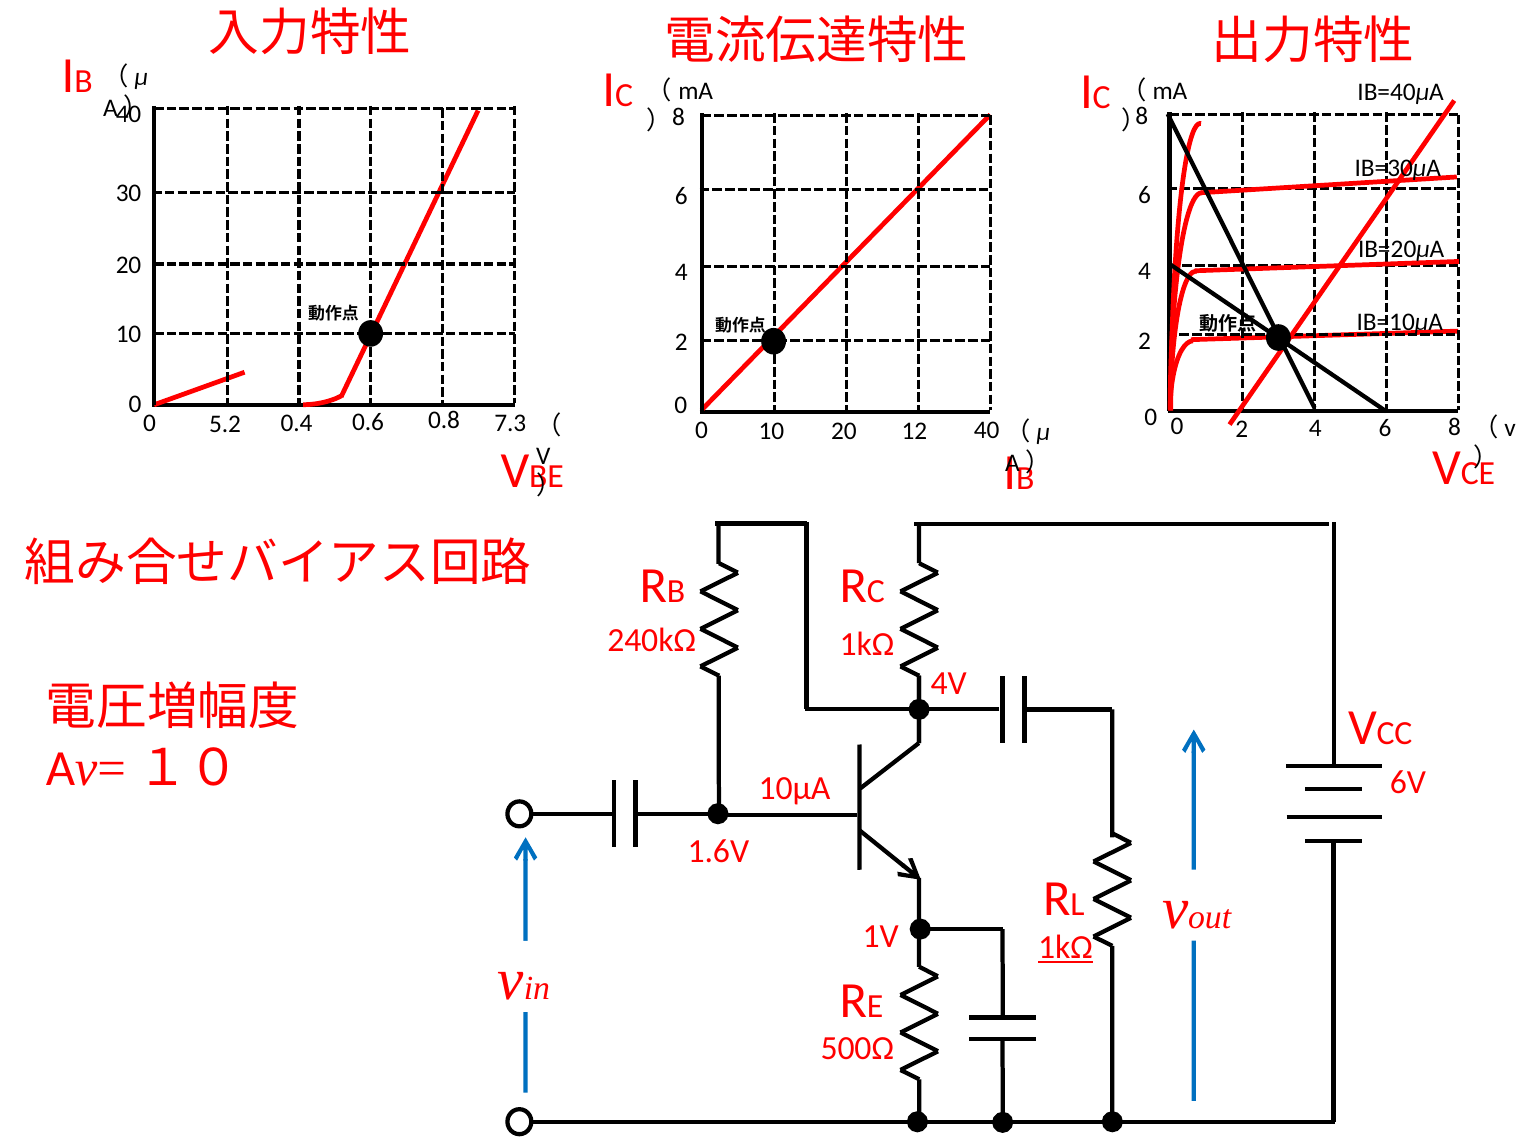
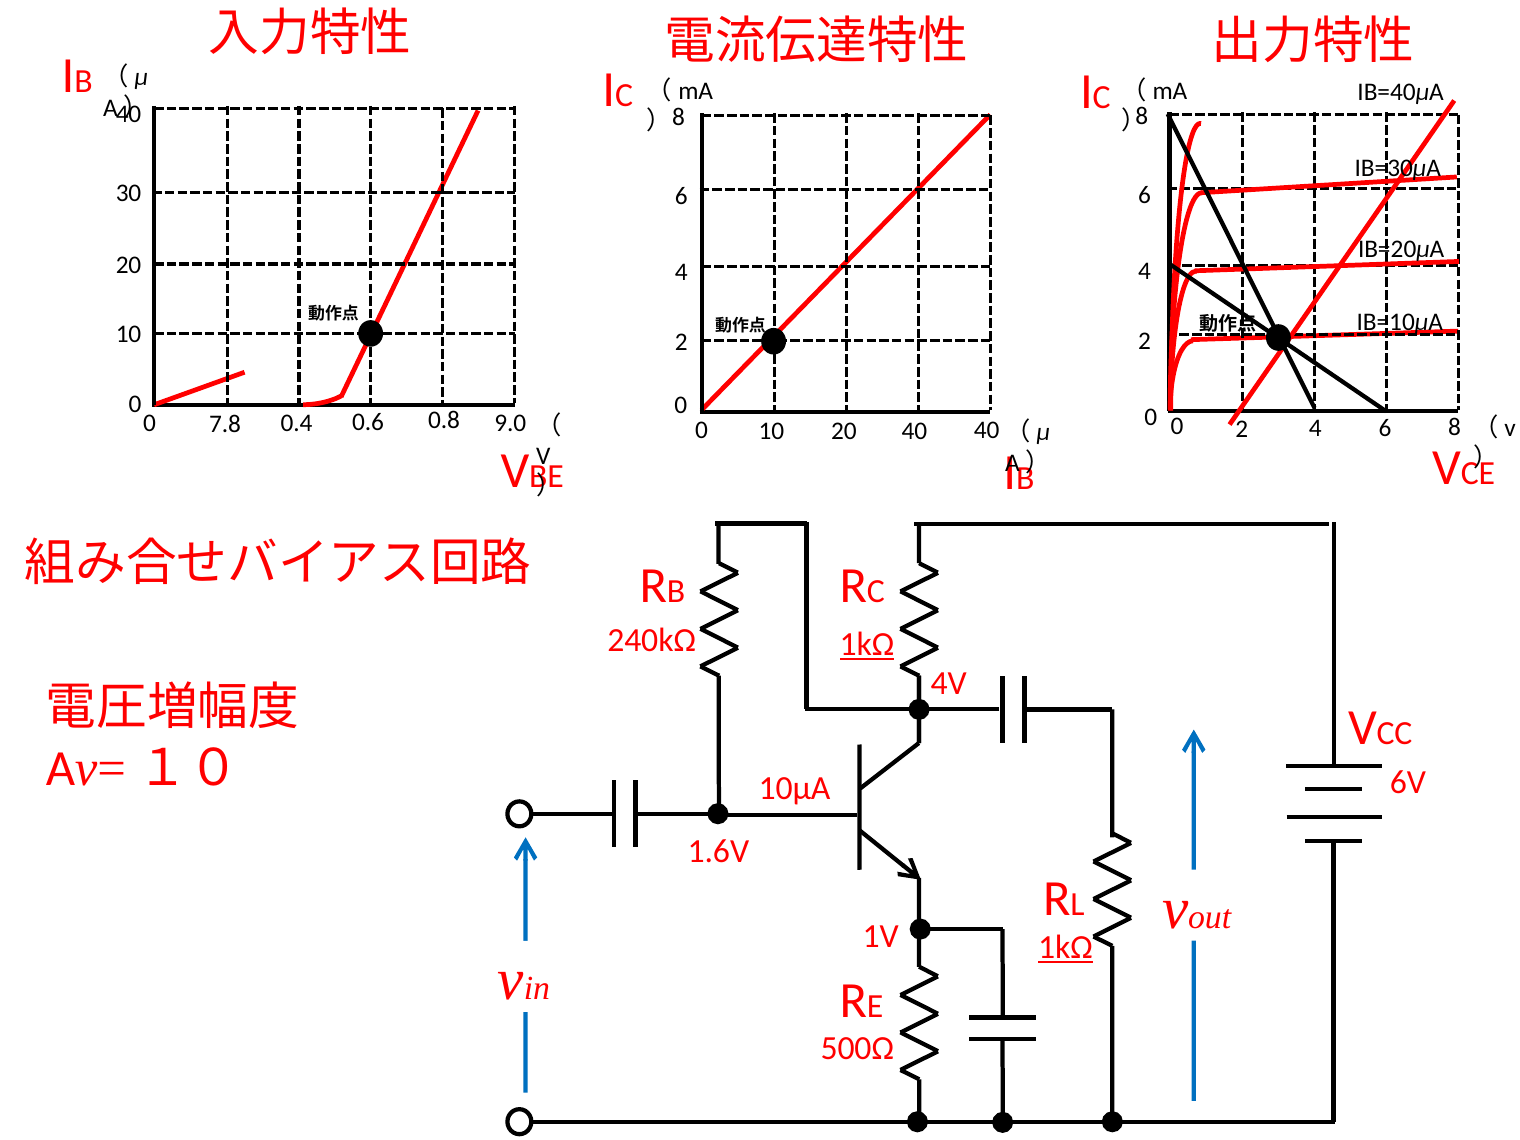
7.3: 7.3 -> 9.0
5.2: 5.2 -> 7.8
20 12: 12 -> 40
1kΩ at (867, 644) underline: none -> present
